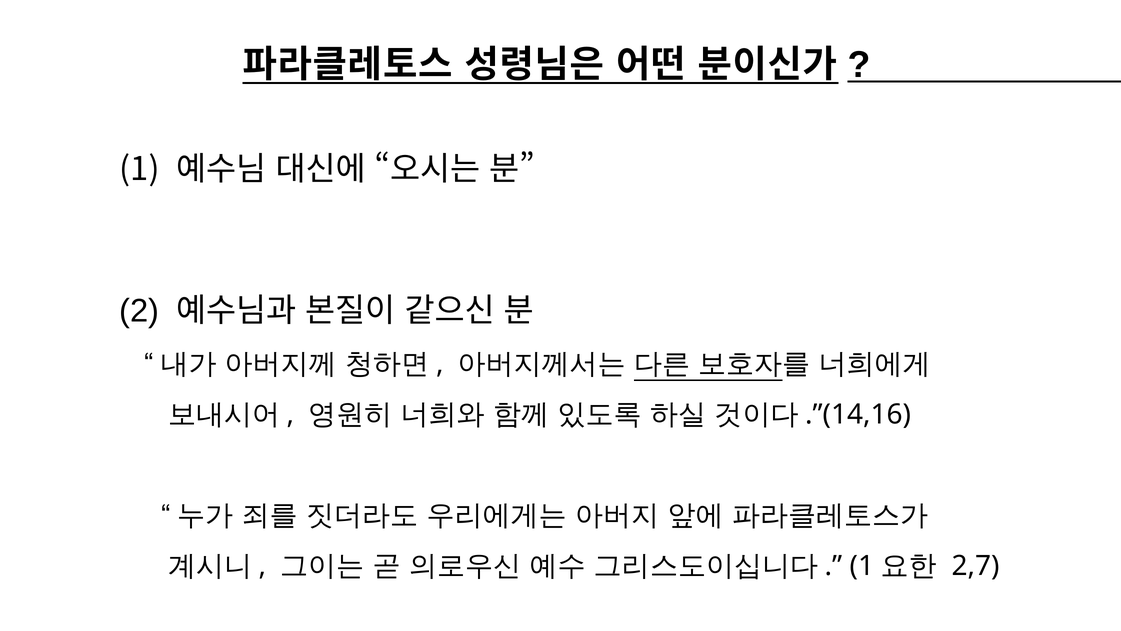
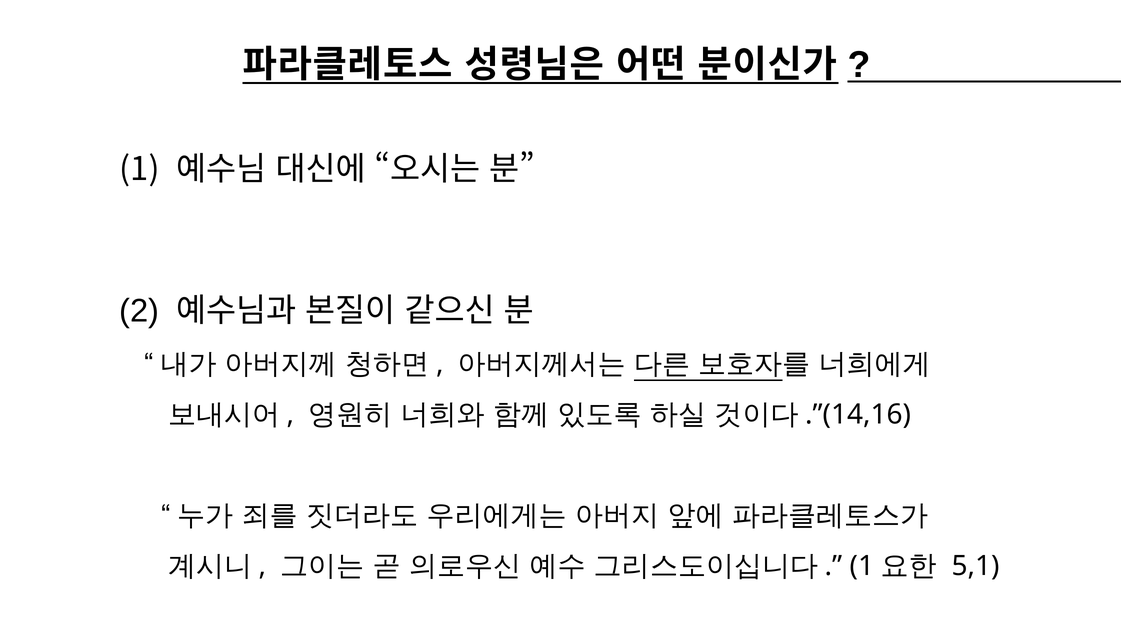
2,7: 2,7 -> 5,1
